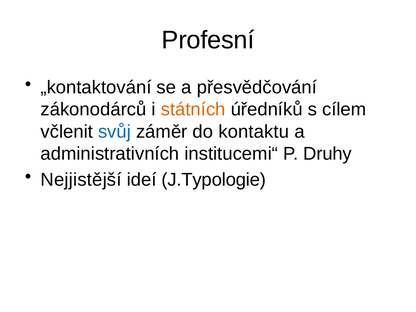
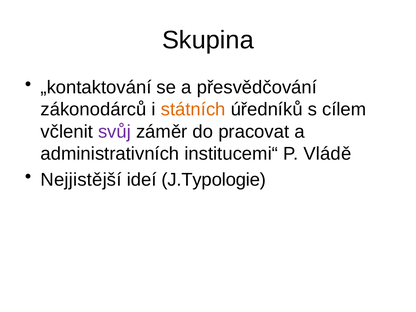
Profesní: Profesní -> Skupina
svůj colour: blue -> purple
kontaktu: kontaktu -> pracovat
Druhy: Druhy -> Vládě
